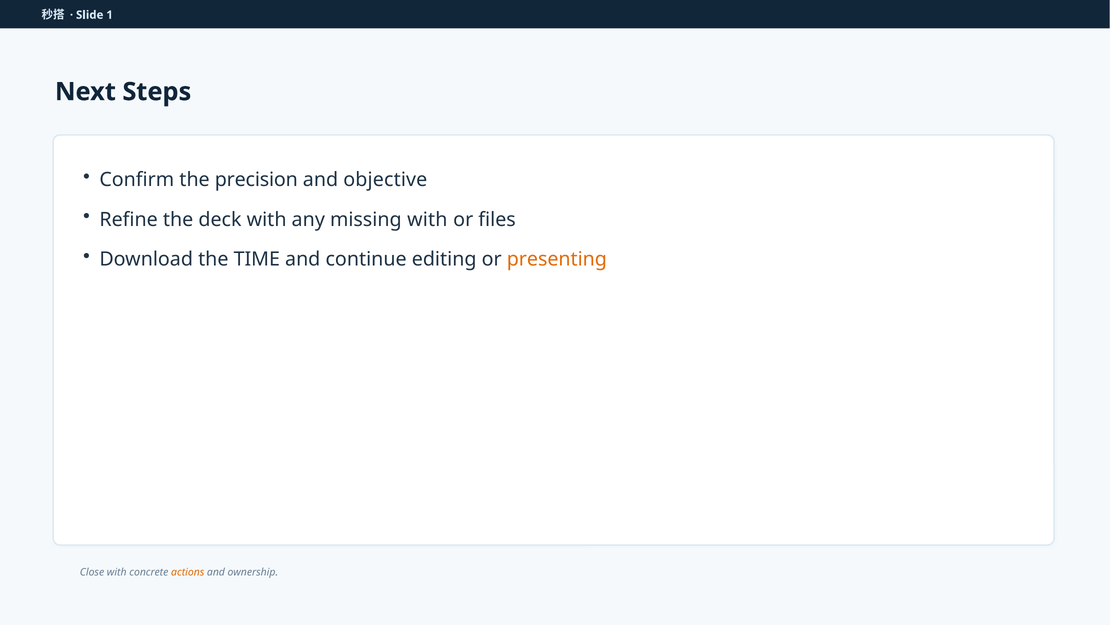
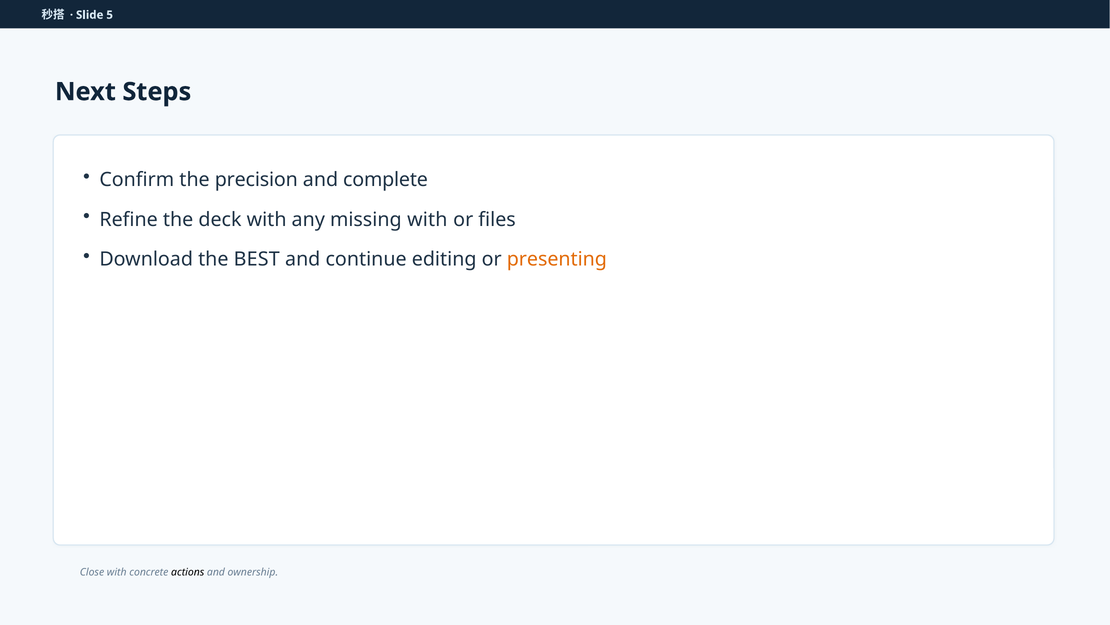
1: 1 -> 5
objective: objective -> complete
TIME: TIME -> BEST
actions colour: orange -> black
